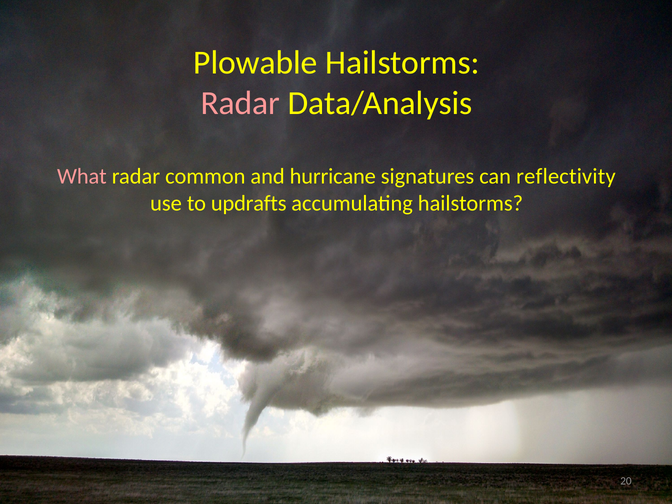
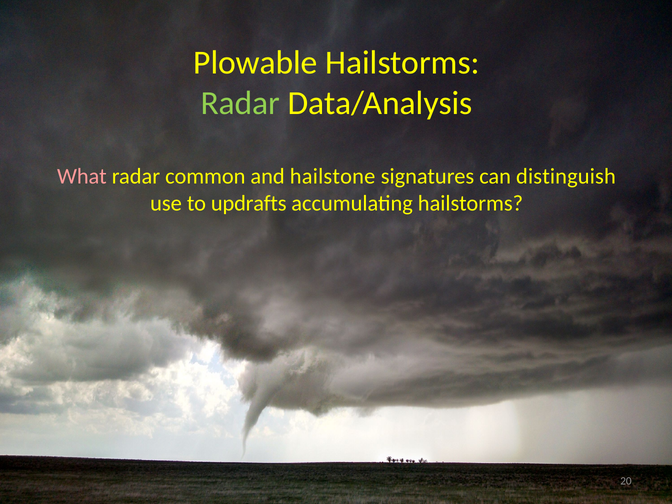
Radar at (240, 103) colour: pink -> light green
hurricane: hurricane -> hailstone
reflectivity: reflectivity -> distinguish
